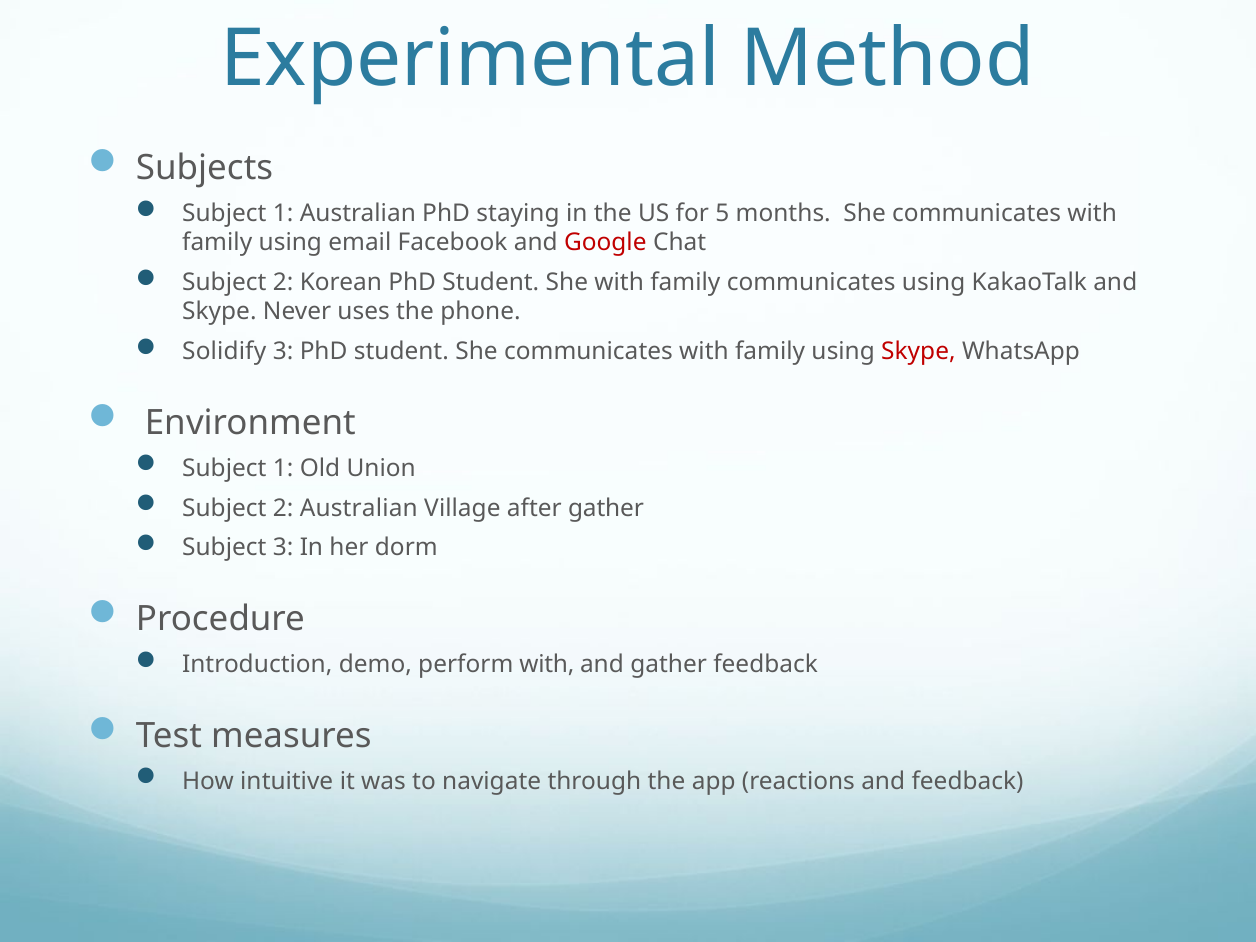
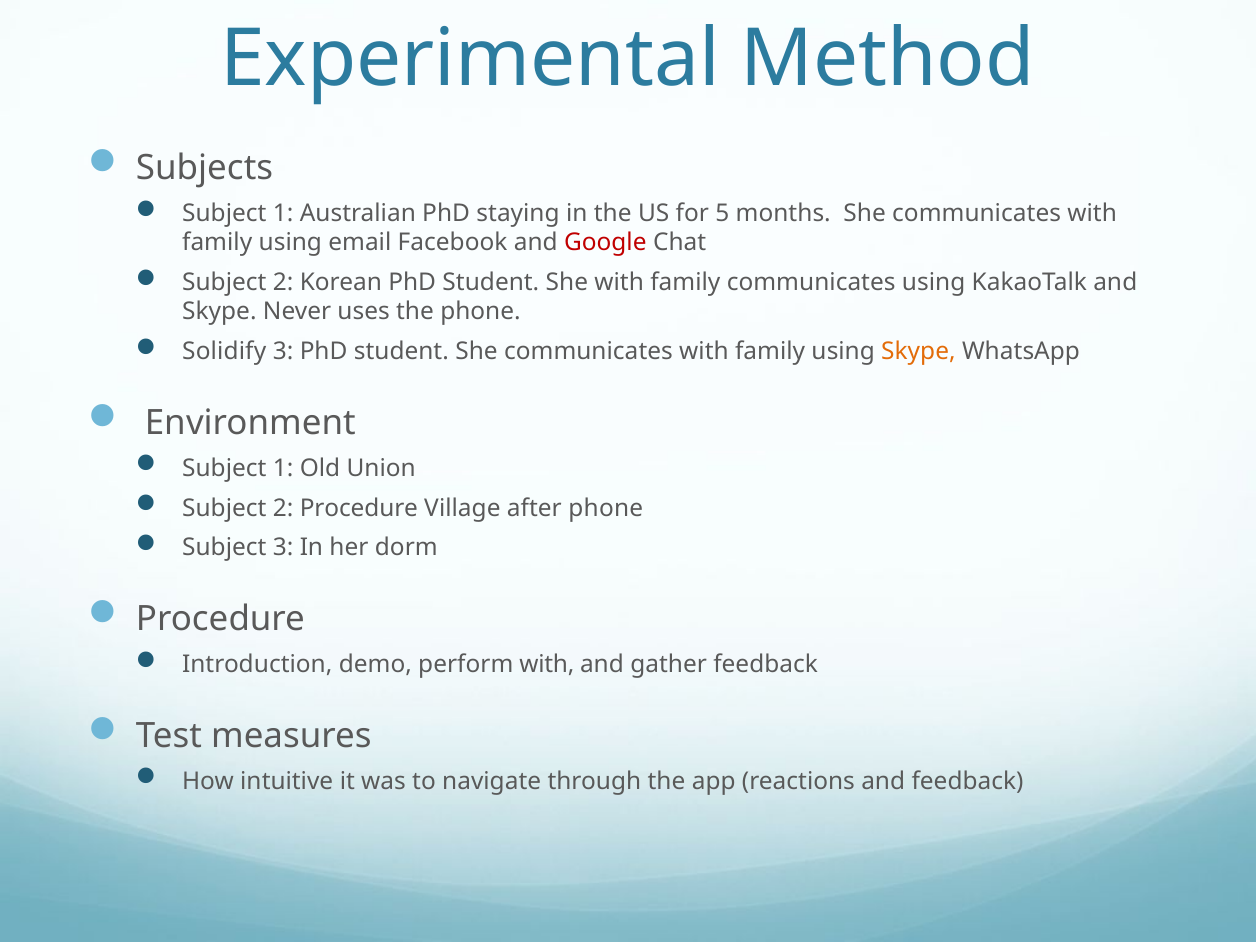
Skype at (918, 352) colour: red -> orange
2 Australian: Australian -> Procedure
after gather: gather -> phone
